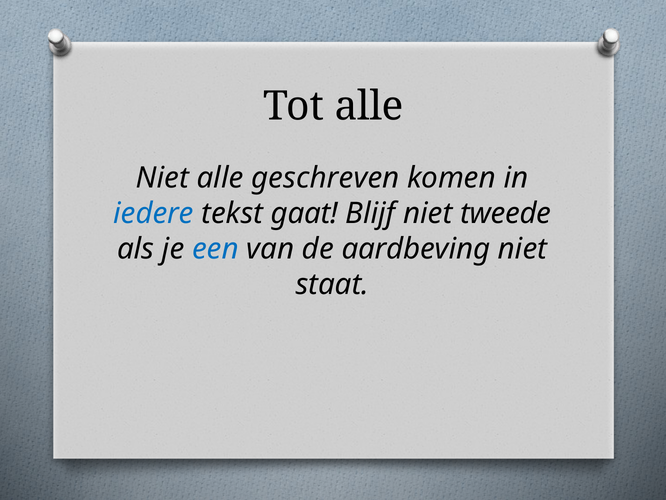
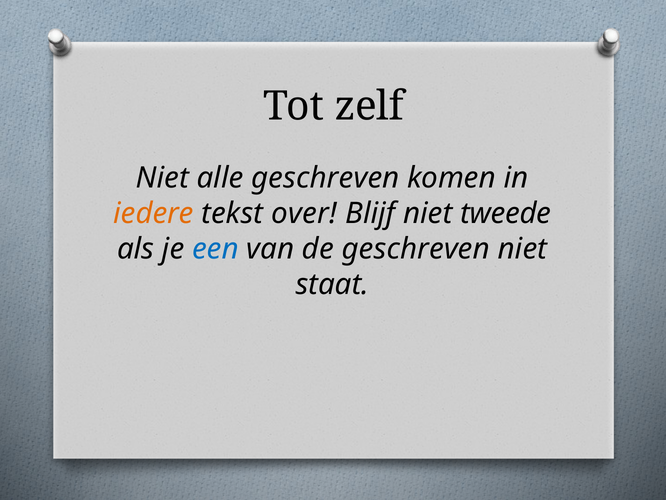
Tot alle: alle -> zelf
iedere colour: blue -> orange
gaat: gaat -> over
de aardbeving: aardbeving -> geschreven
